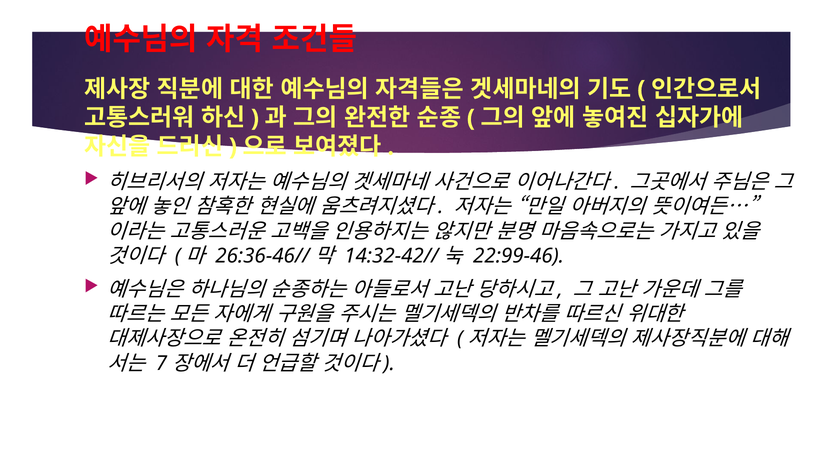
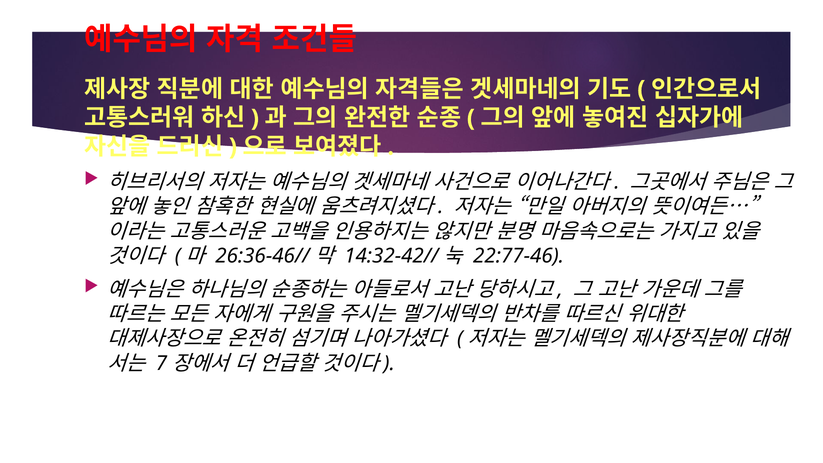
22:99-46: 22:99-46 -> 22:77-46
